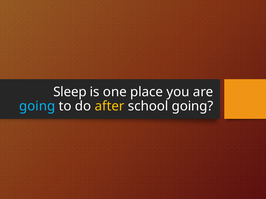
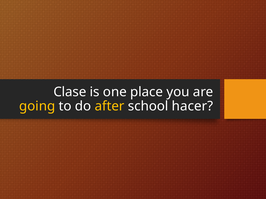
Sleep: Sleep -> Clase
going at (37, 106) colour: light blue -> yellow
school going: going -> hacer
